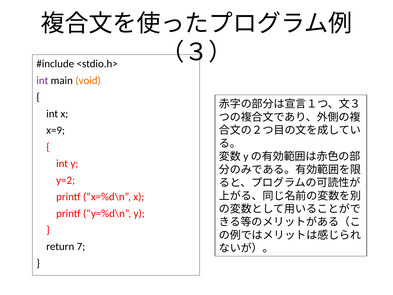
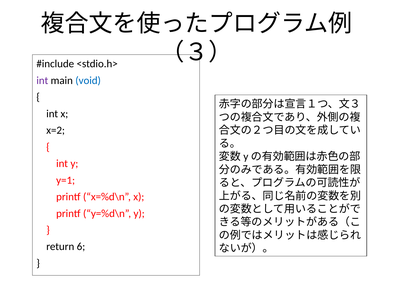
void colour: orange -> blue
x=9: x=9 -> x=2
y=2: y=2 -> y=1
7: 7 -> 6
